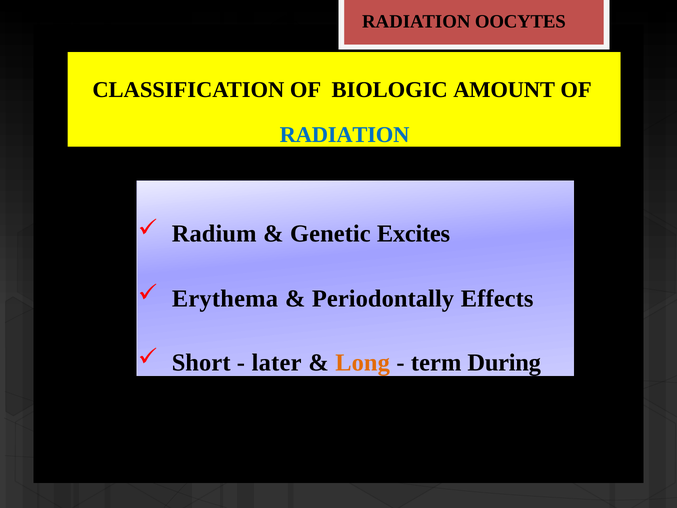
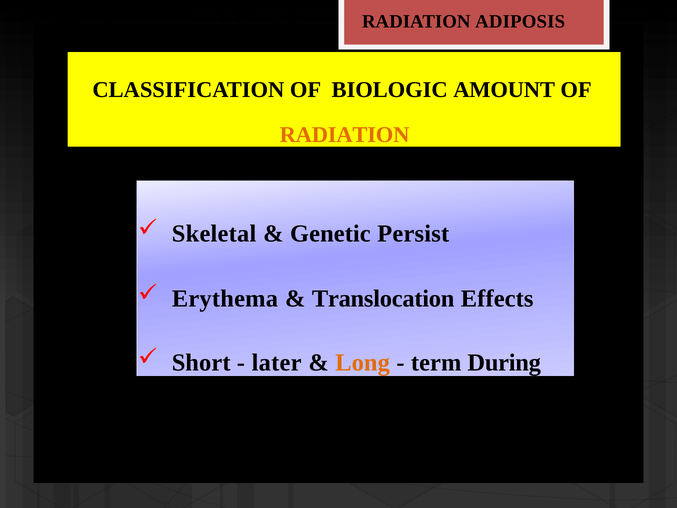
OOCYTES: OOCYTES -> ADIPOSIS
RADIATION at (345, 135) colour: blue -> orange
Radium: Radium -> Skeletal
Excites: Excites -> Persist
Periodontally: Periodontally -> Translocation
